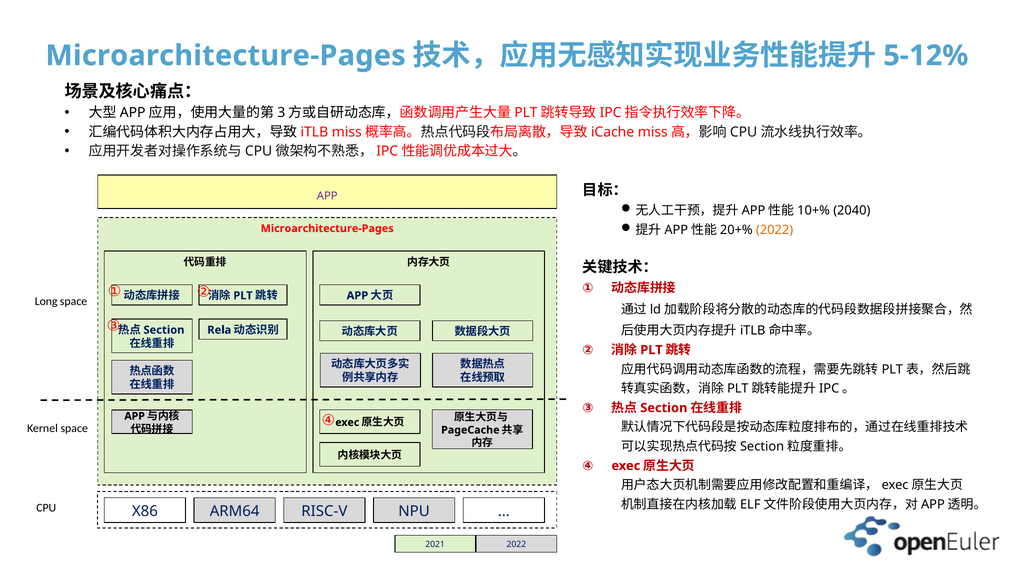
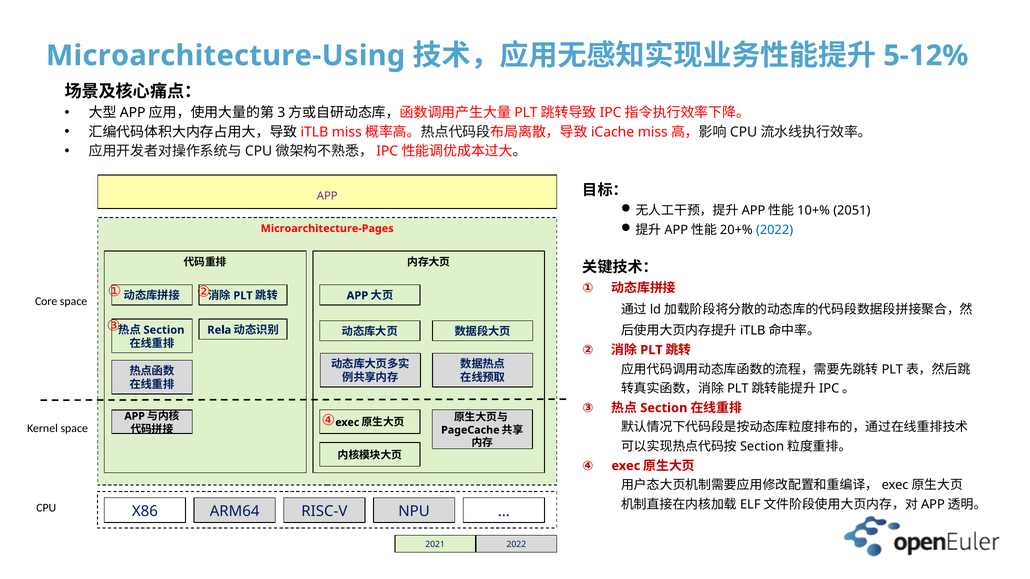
Microarchitecture-Pages at (226, 56): Microarchitecture-Pages -> Microarchitecture-Using
2040: 2040 -> 2051
2022 at (775, 230) colour: orange -> blue
Long: Long -> Core
